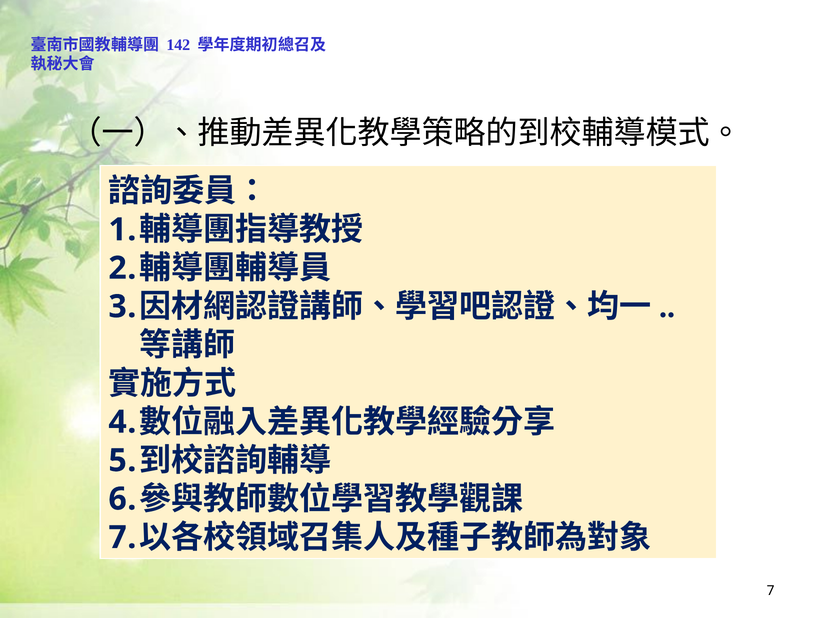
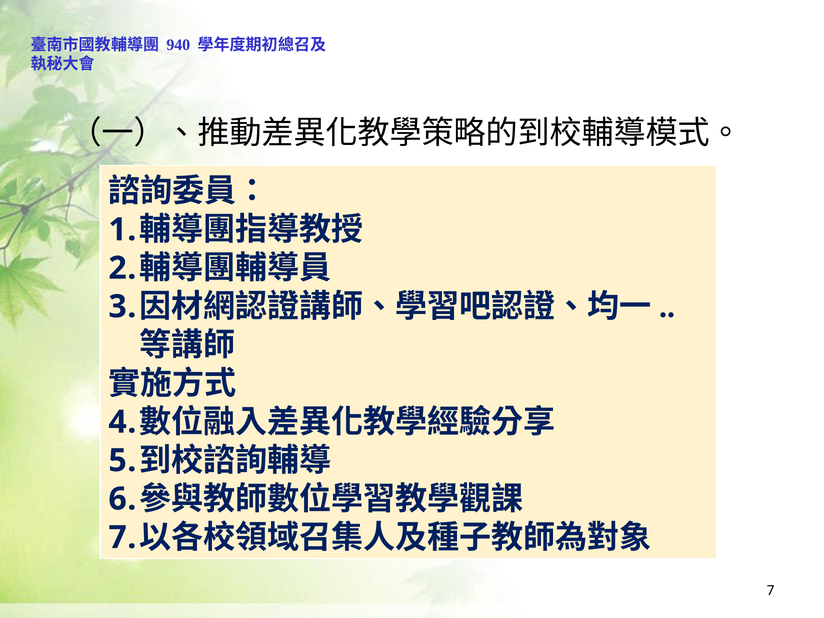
142: 142 -> 940
